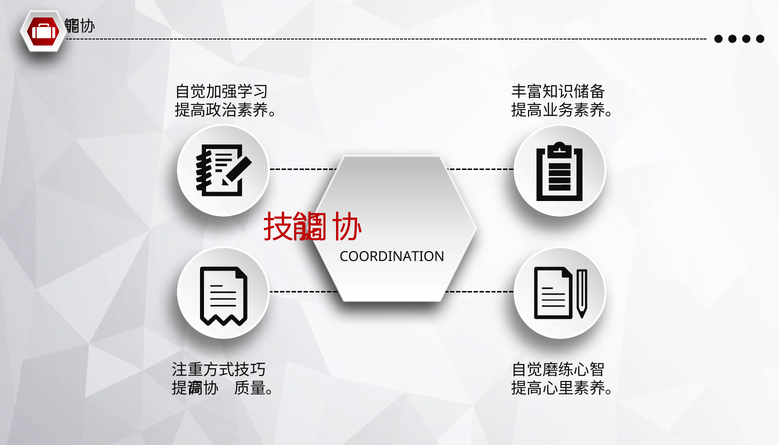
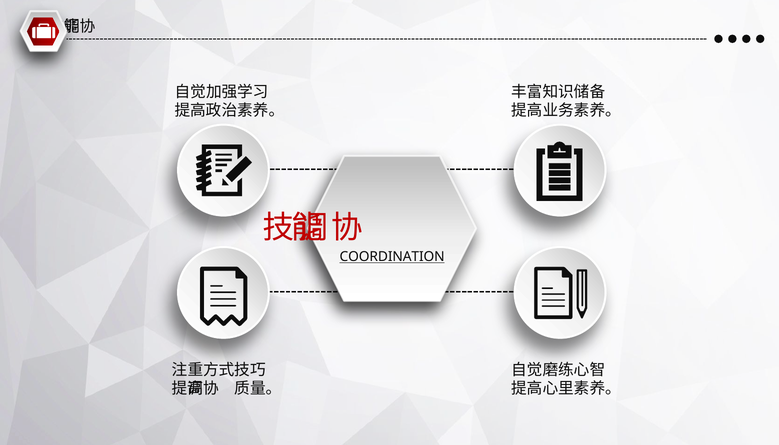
COORDINATION underline: none -> present
